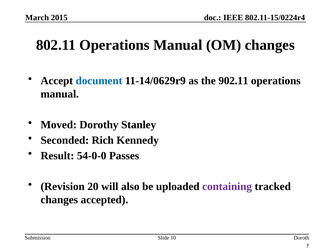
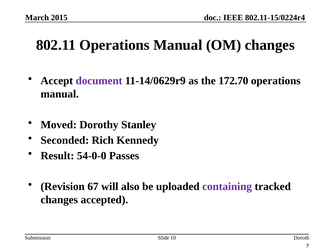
document colour: blue -> purple
902.11: 902.11 -> 172.70
20: 20 -> 67
